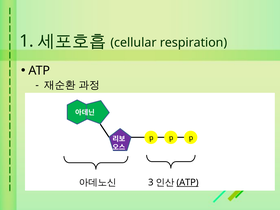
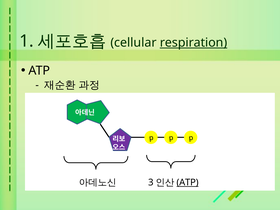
respiration underline: none -> present
